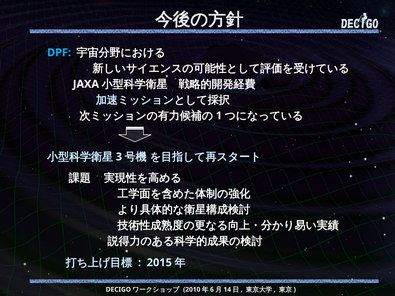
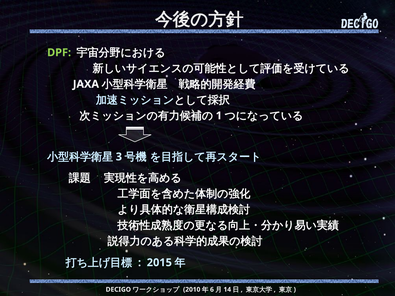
DPF colour: light blue -> light green
